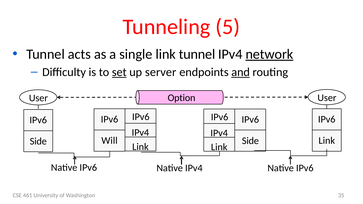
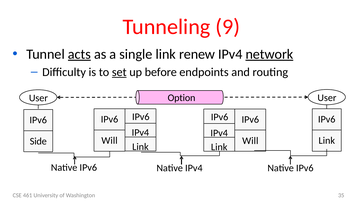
5: 5 -> 9
acts underline: none -> present
link tunnel: tunnel -> renew
server: server -> before
and underline: present -> none
Side at (250, 141): Side -> Will
